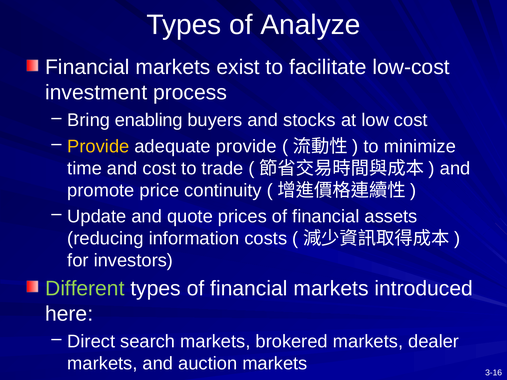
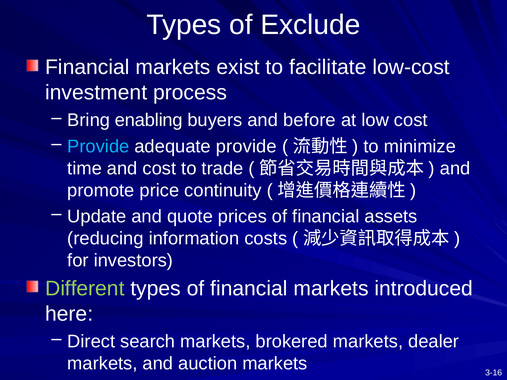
Analyze: Analyze -> Exclude
stocks: stocks -> before
Provide at (98, 147) colour: yellow -> light blue
